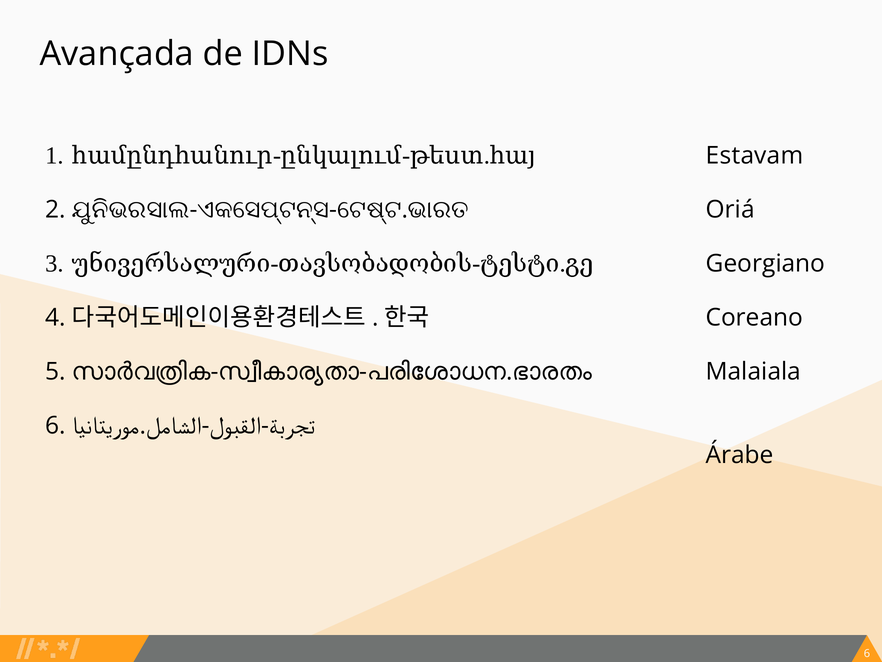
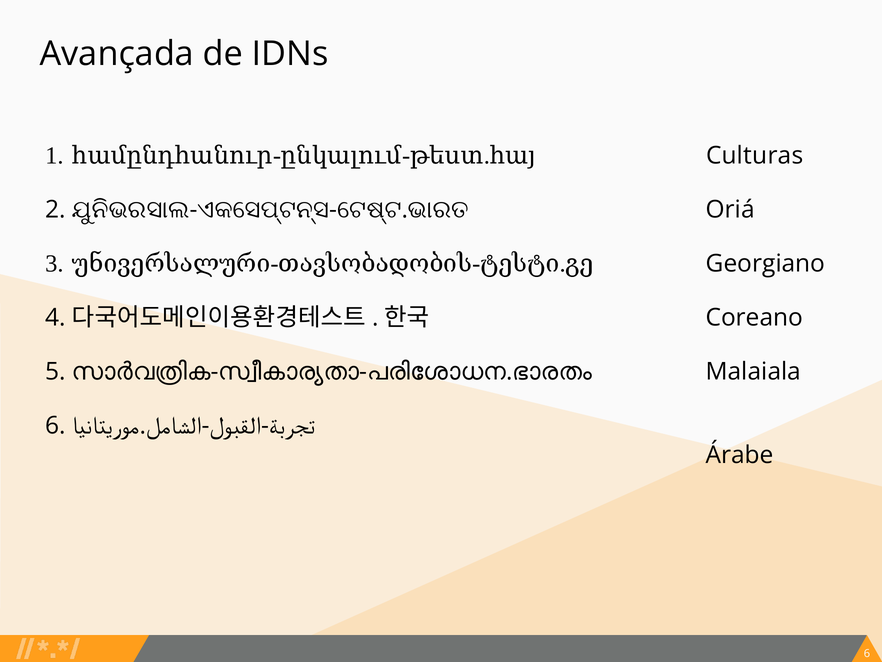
Estavam: Estavam -> Culturas
